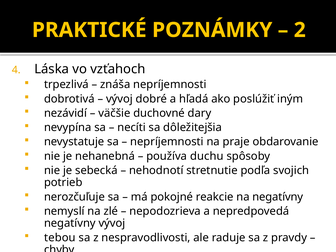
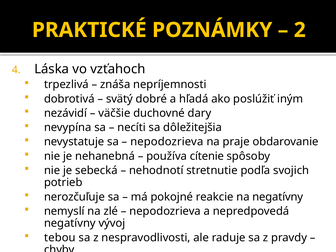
vývoj at (119, 99): vývoj -> svätý
nepríjemnosti at (167, 142): nepríjemnosti -> nepodozrieva
duchu: duchu -> cítenie
